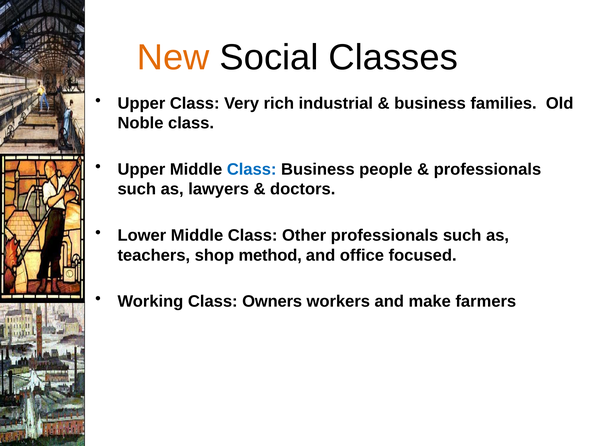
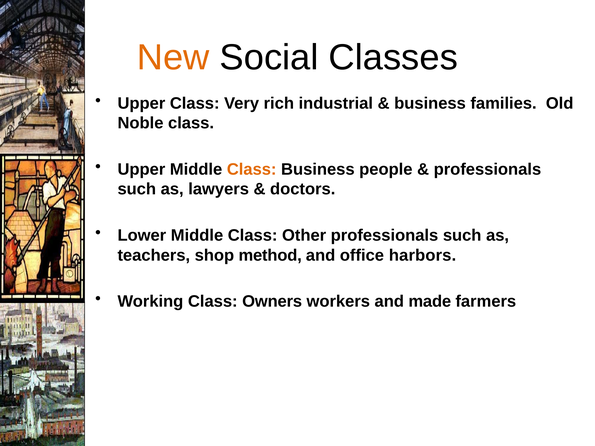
Class at (252, 169) colour: blue -> orange
focused: focused -> harbors
make: make -> made
